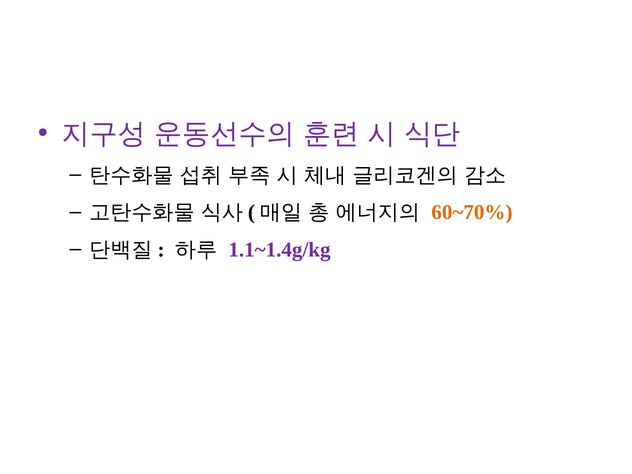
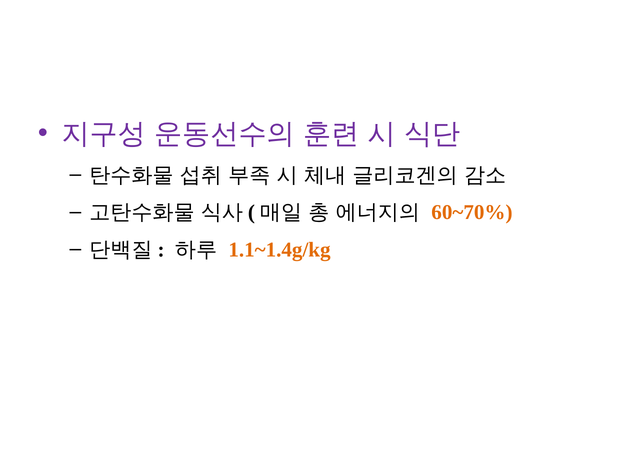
1.1~1.4g/kg colour: purple -> orange
